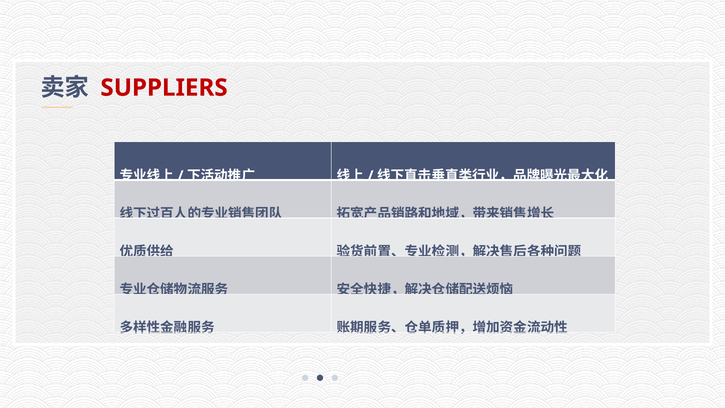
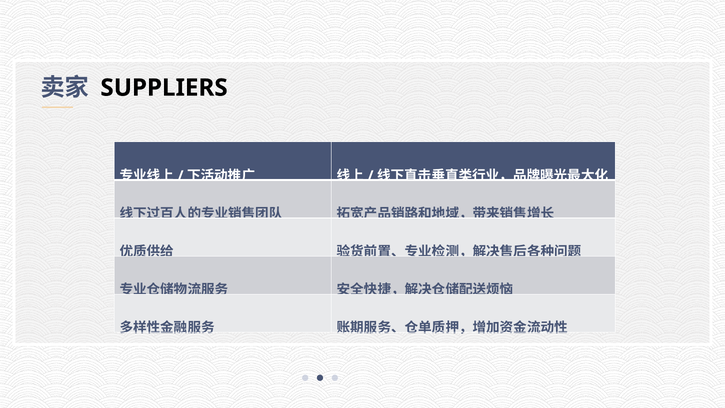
SUPPLIERS colour: red -> black
